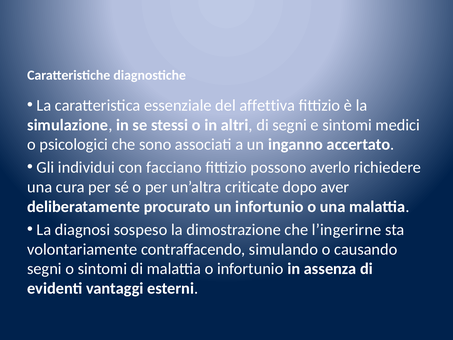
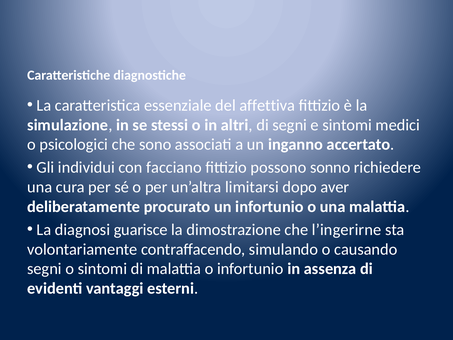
averlo: averlo -> sonno
criticate: criticate -> limitarsi
sospeso: sospeso -> guarisce
